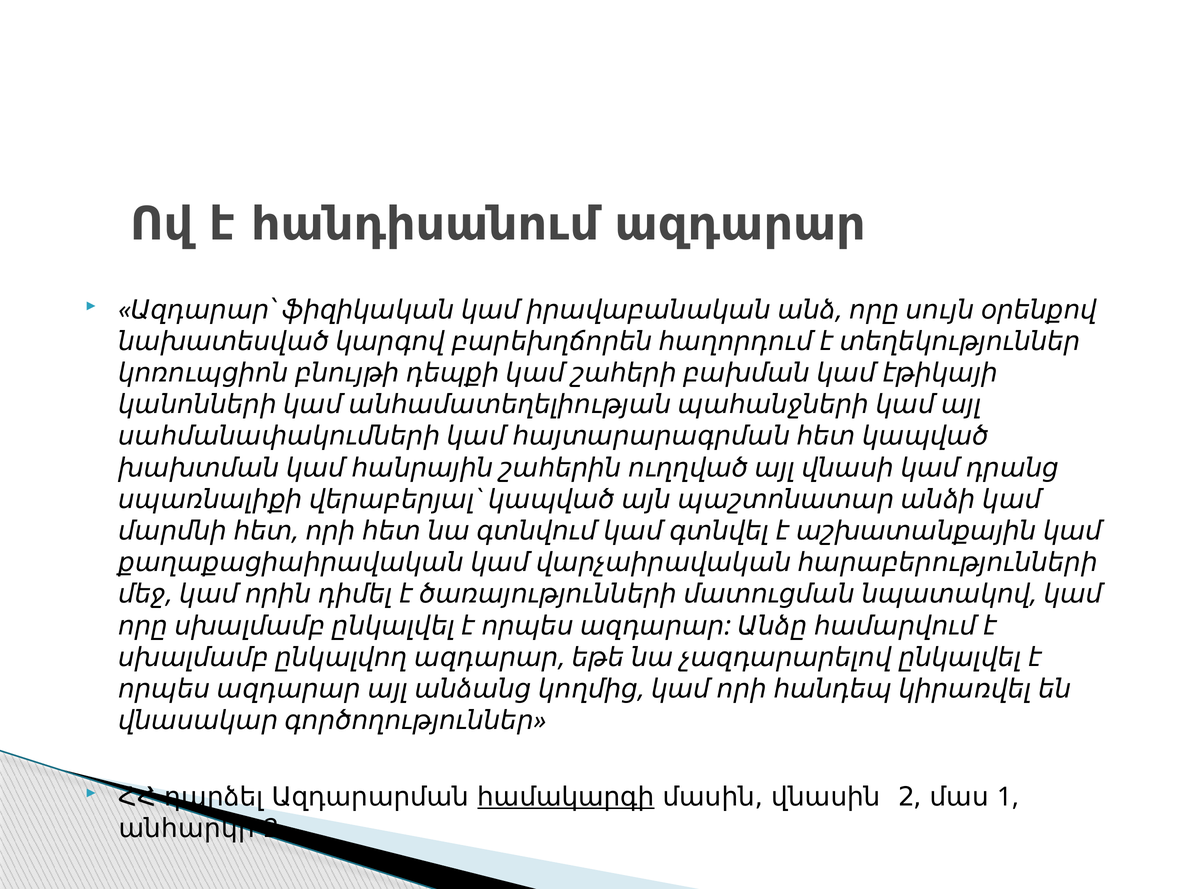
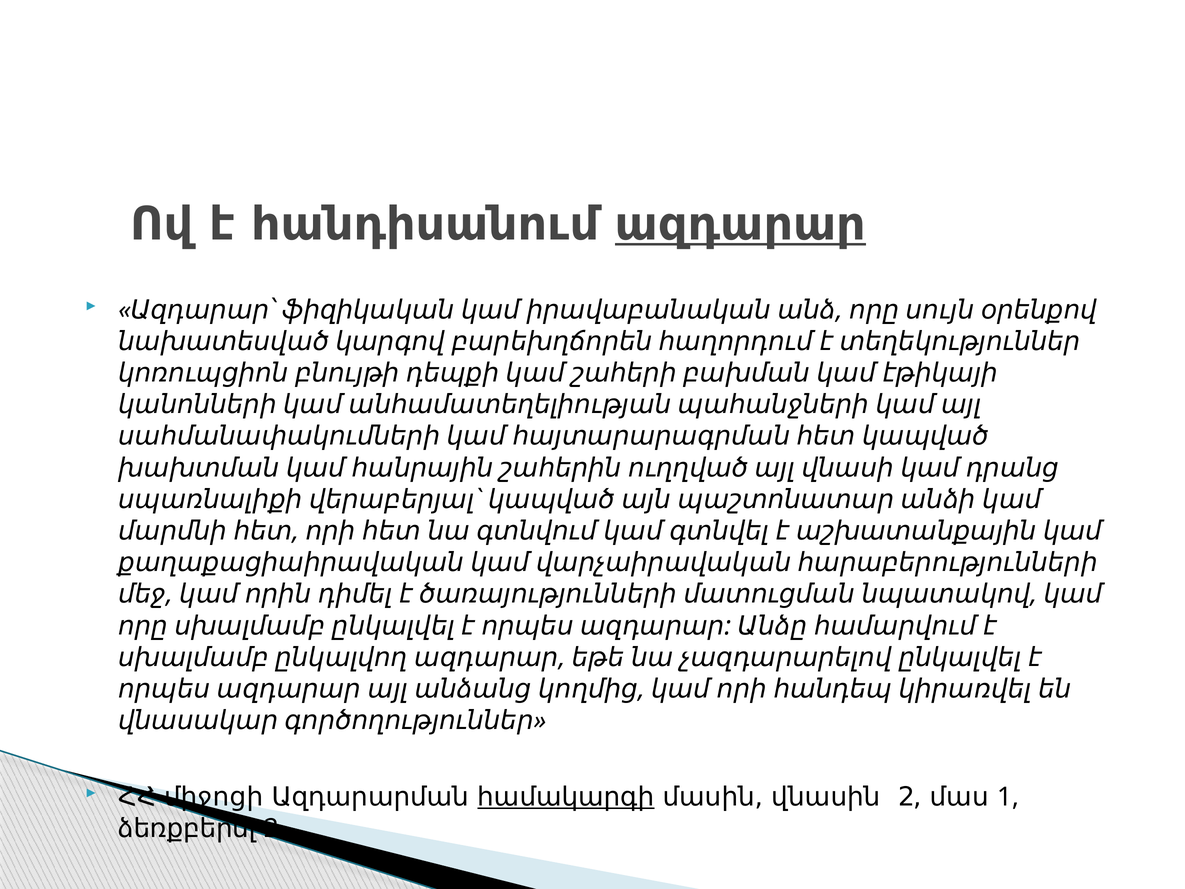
ազդարար at (740, 224) underline: none -> present
դարձել: դարձել -> միջոցի
անհարկի: անհարկի -> ձեռքբերել
